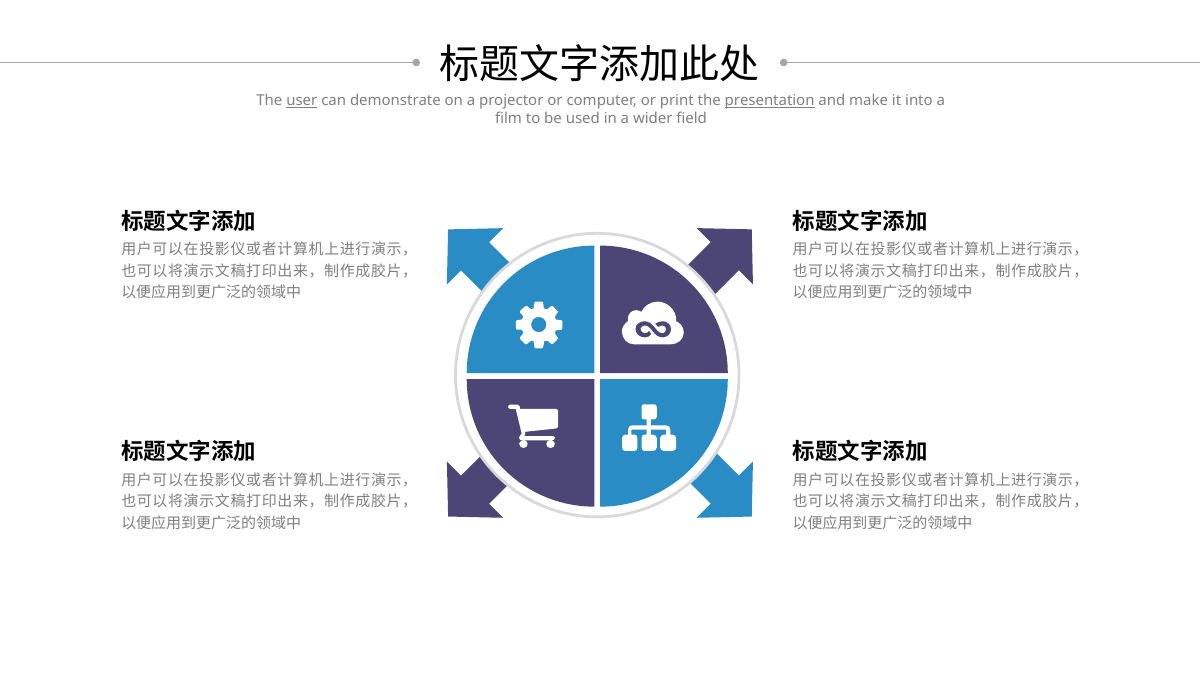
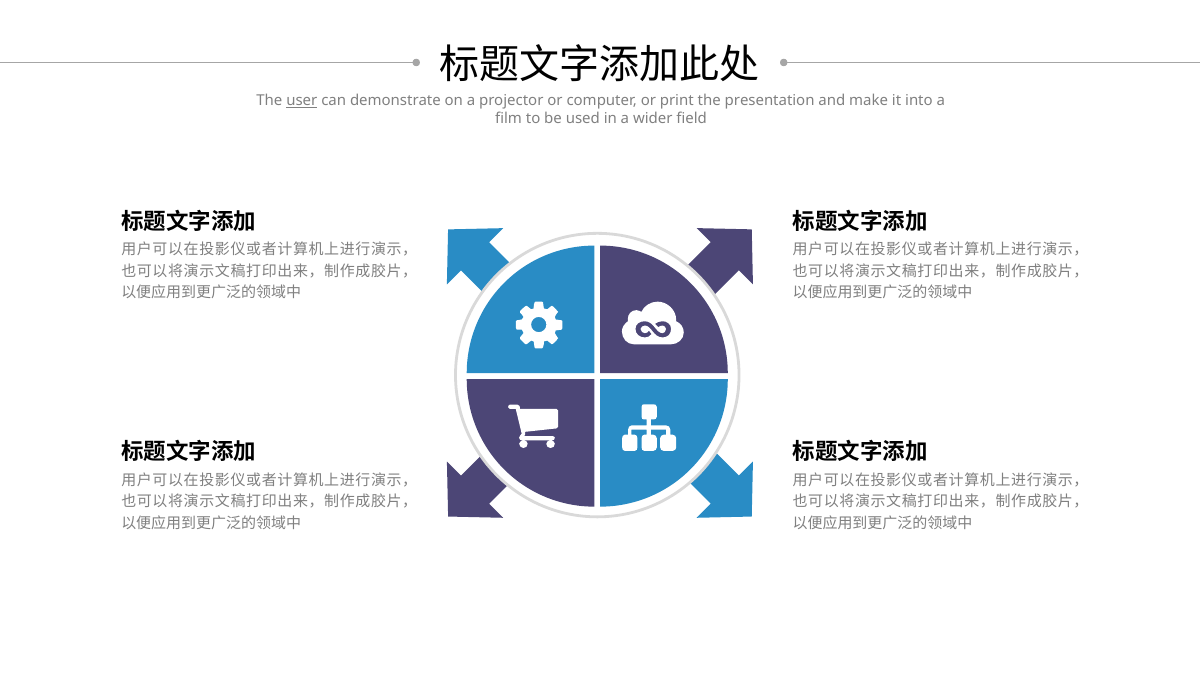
presentation underline: present -> none
